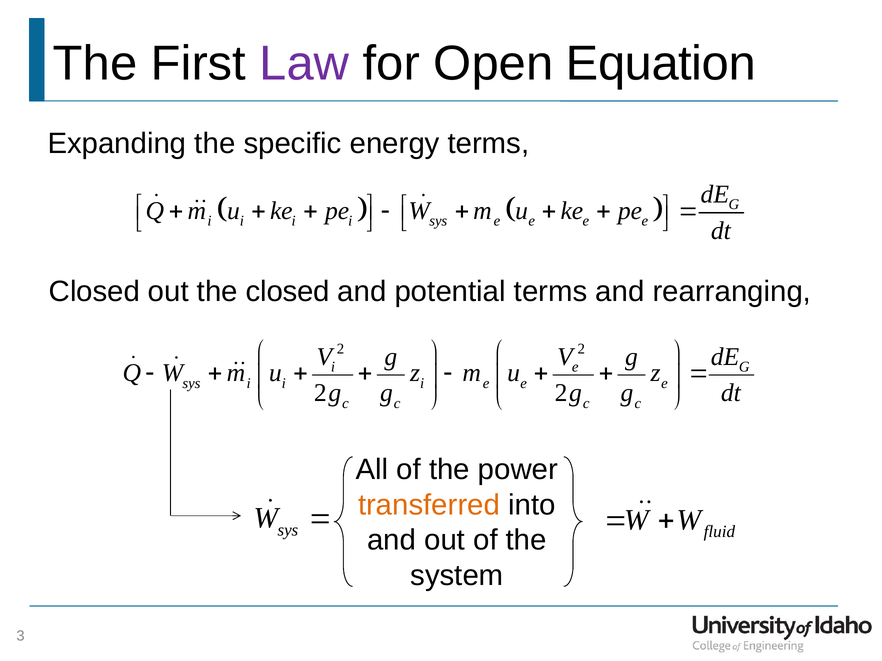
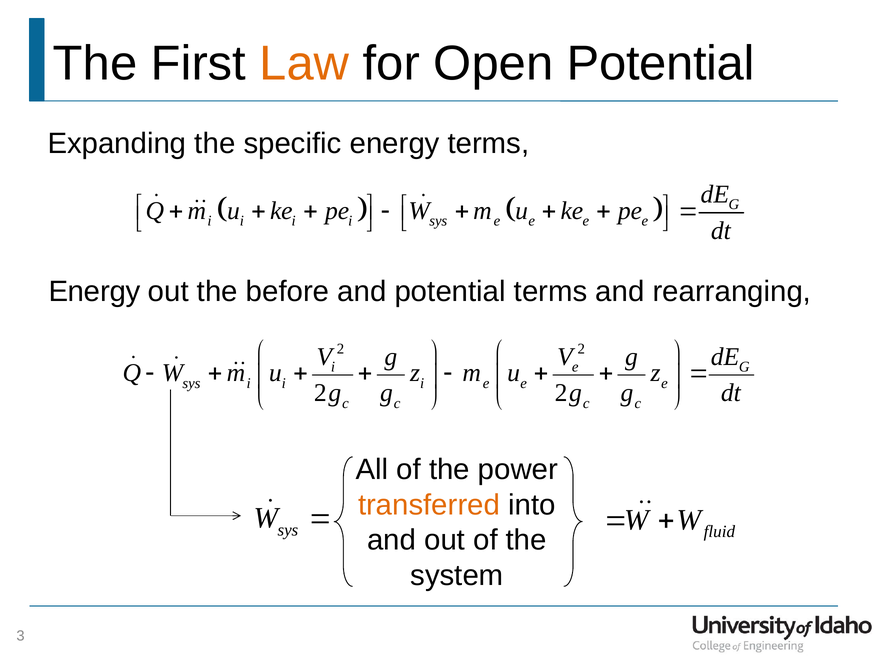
Law colour: purple -> orange
Open Equation: Equation -> Potential
Closed at (94, 292): Closed -> Energy
the closed: closed -> before
